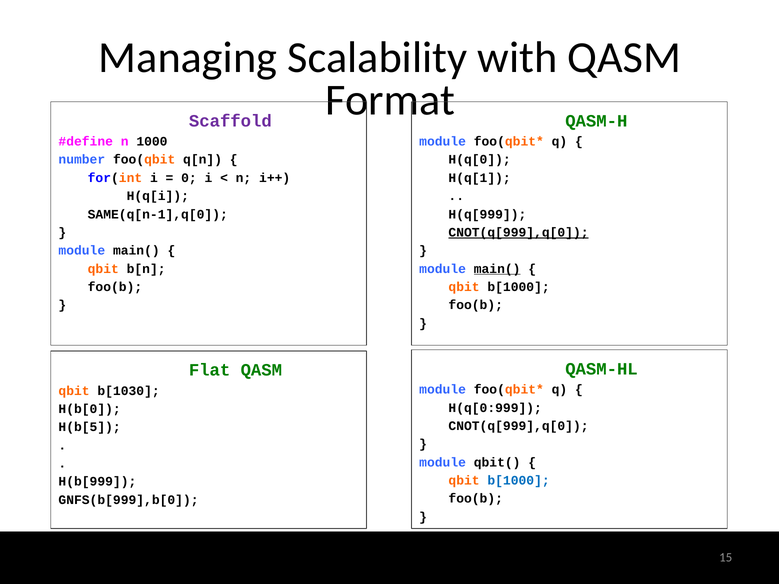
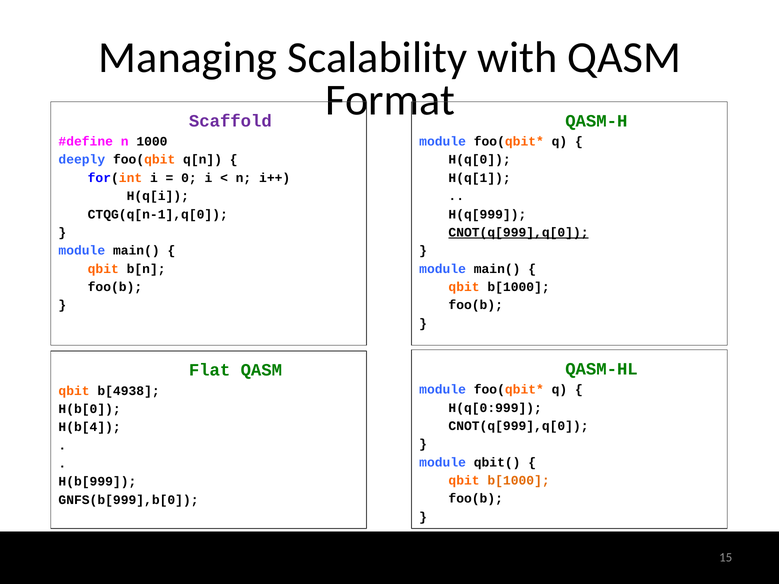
number: number -> deeply
SAME(q[n-1],q[0: SAME(q[n-1],q[0 -> CTQG(q[n-1],q[0
main( at (497, 269) underline: present -> none
b[1030: b[1030 -> b[4938
H(b[5: H(b[5 -> H(b[4
b[1000 at (519, 481) colour: blue -> orange
